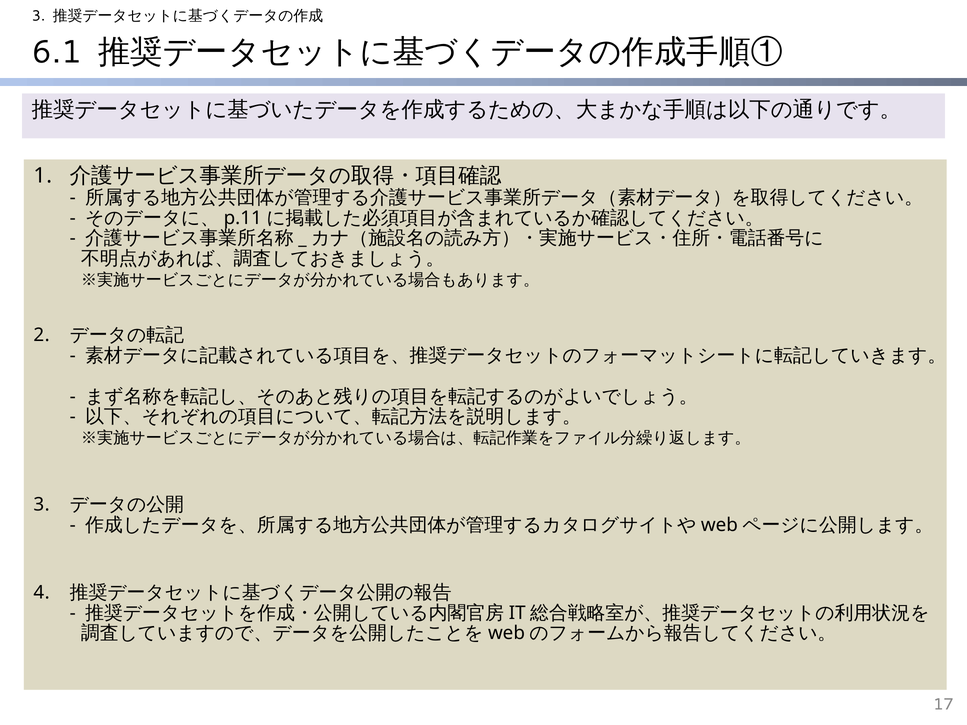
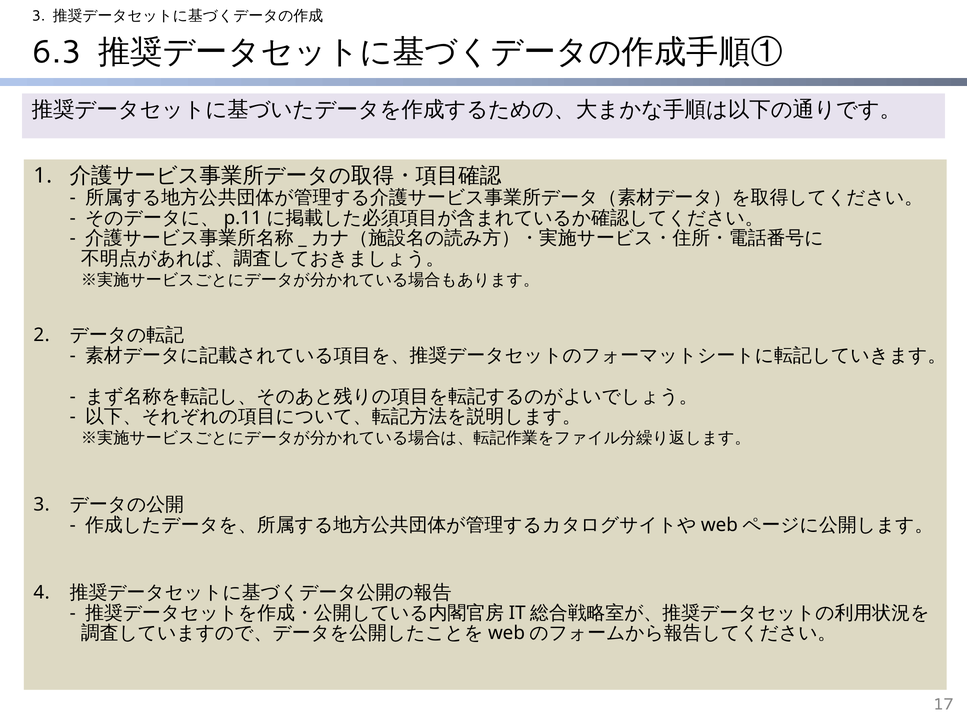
6.1: 6.1 -> 6.3
